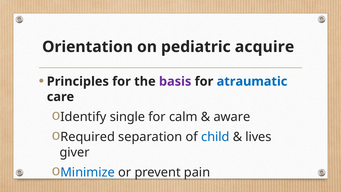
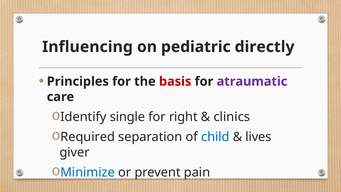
Orientation: Orientation -> Influencing
acquire: acquire -> directly
basis colour: purple -> red
atraumatic colour: blue -> purple
calm: calm -> right
aware: aware -> clinics
